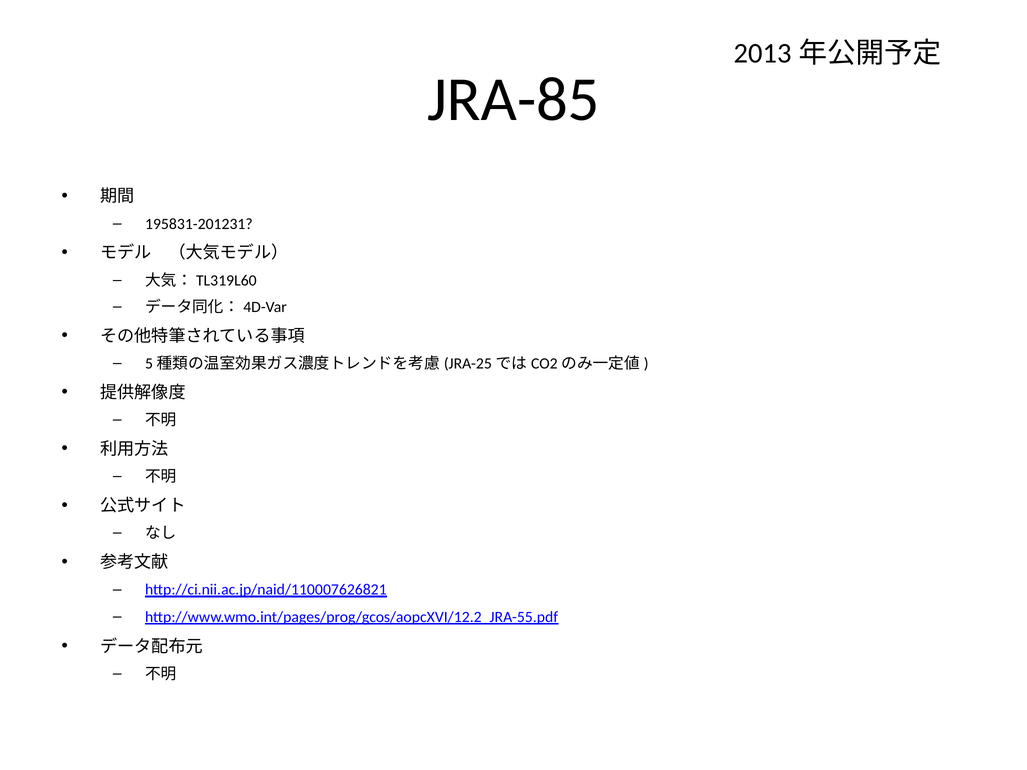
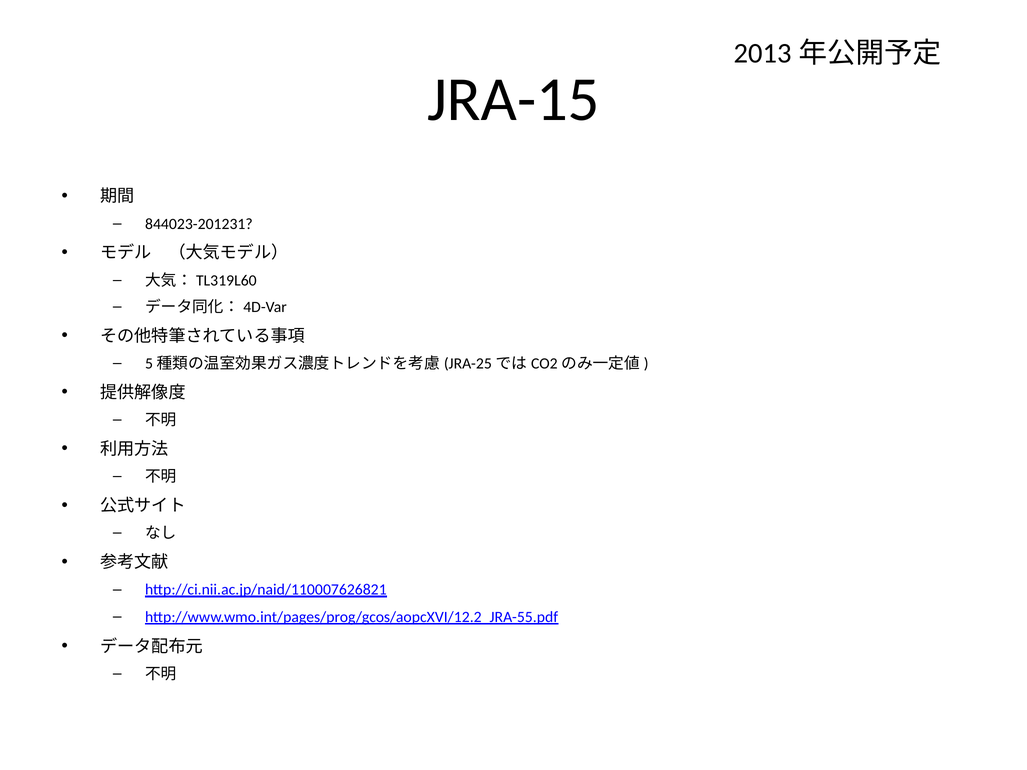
JRA-85: JRA-85 -> JRA-15
195831-201231: 195831-201231 -> 844023-201231
